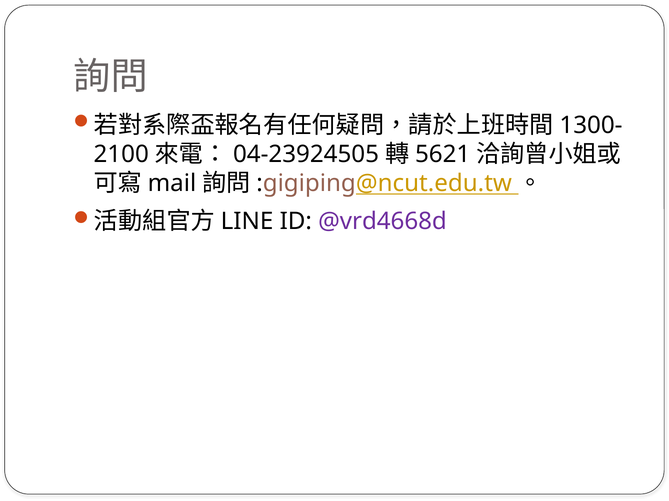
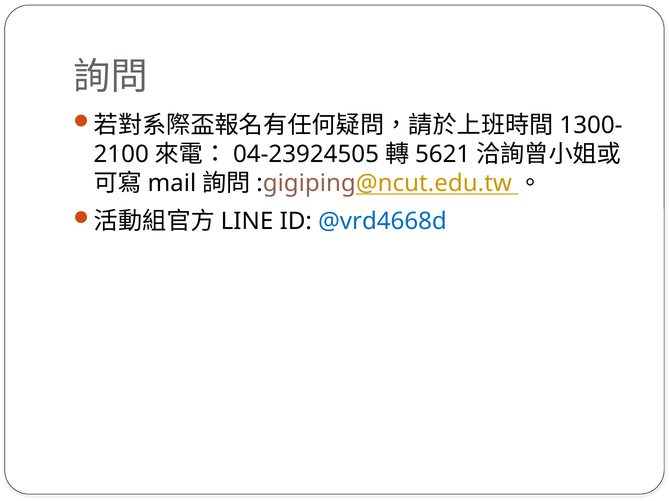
@vrd4668d colour: purple -> blue
